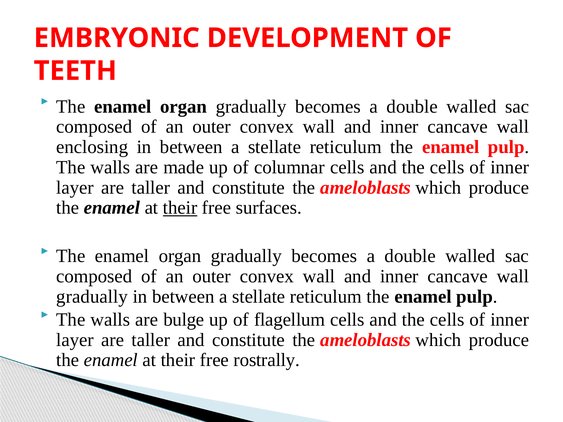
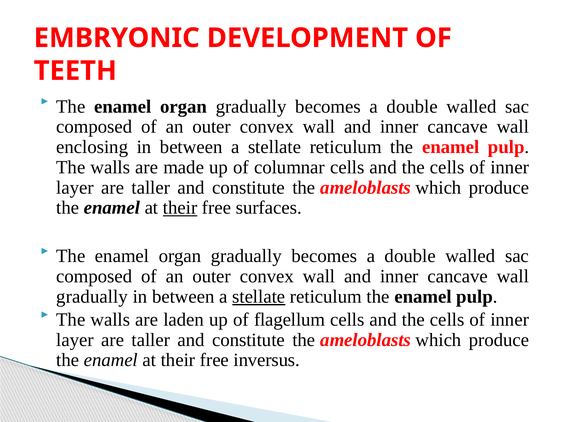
stellate at (259, 297) underline: none -> present
bulge: bulge -> laden
rostrally: rostrally -> inversus
